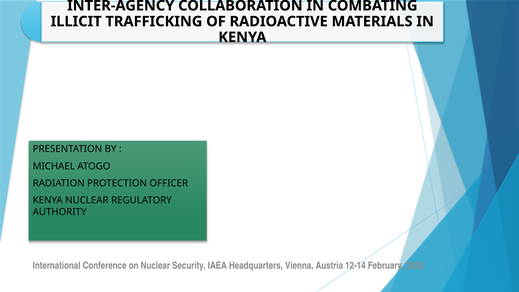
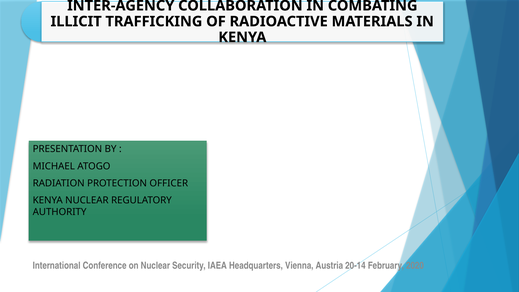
12-14: 12-14 -> 20-14
